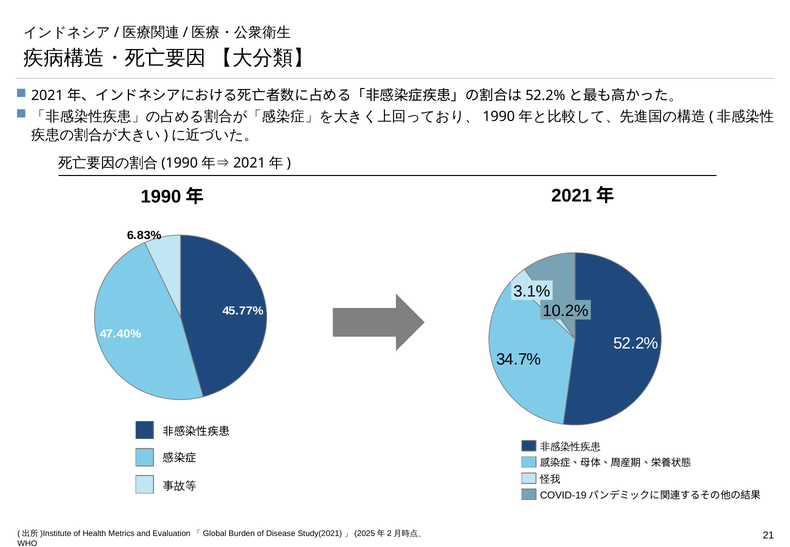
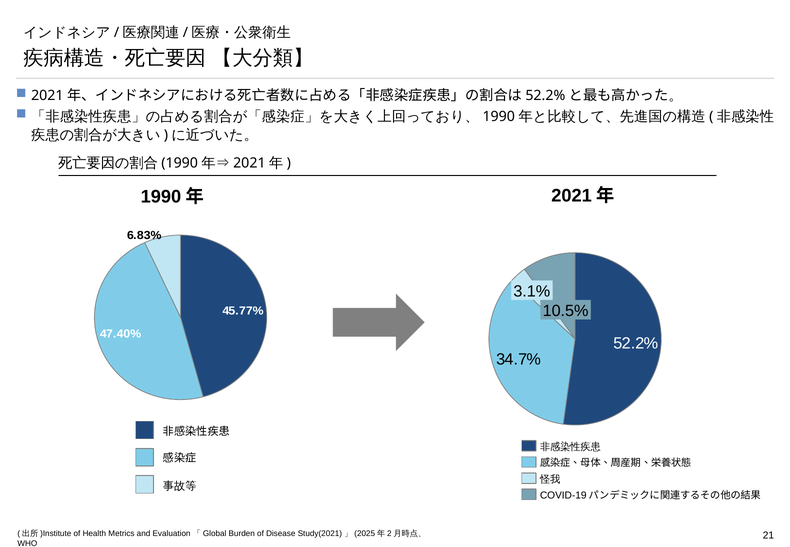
10.2%: 10.2% -> 10.5%
